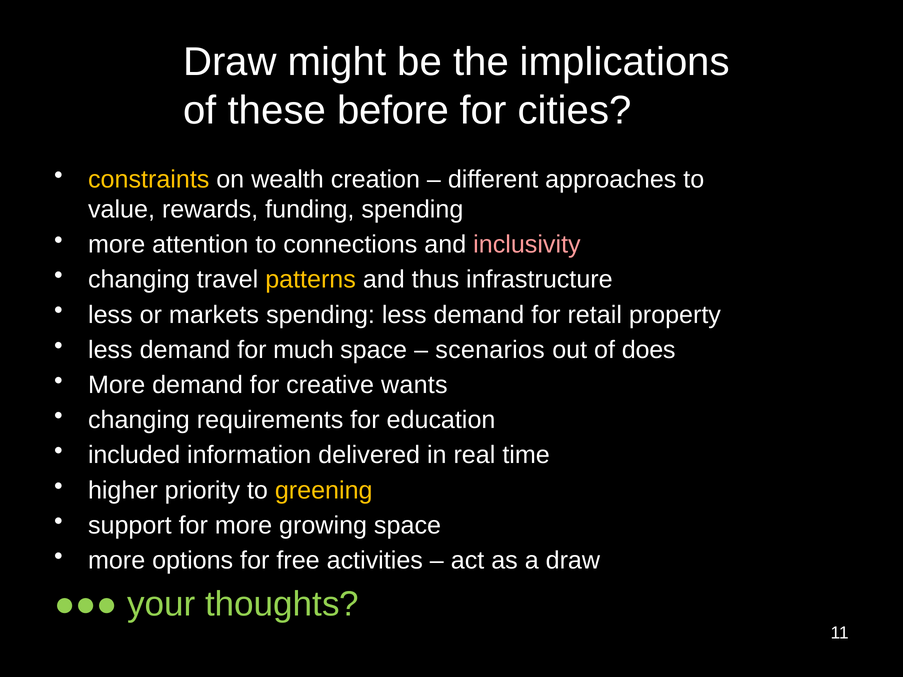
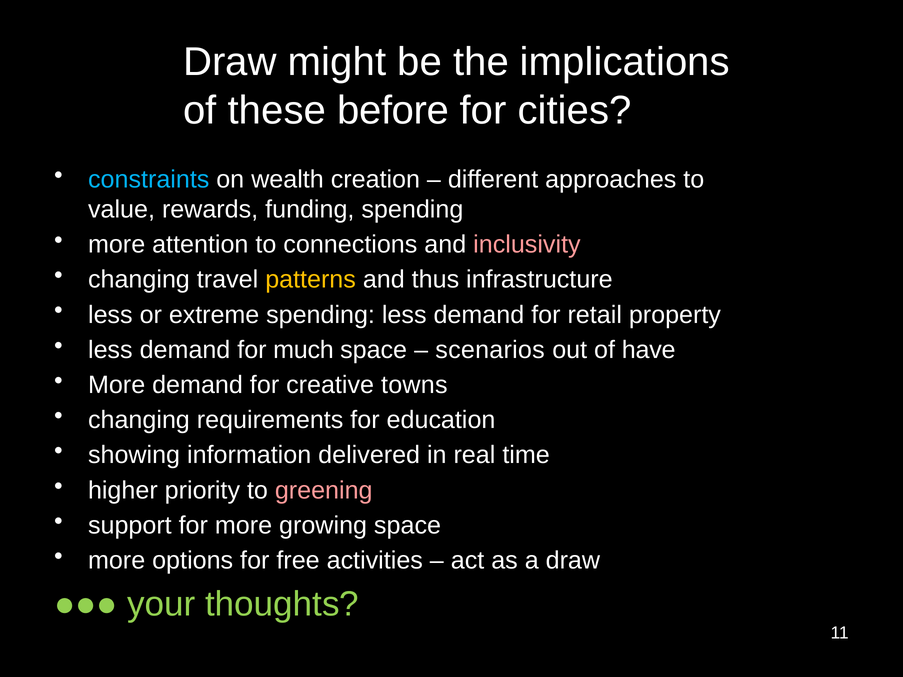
constraints colour: yellow -> light blue
markets: markets -> extreme
does: does -> have
wants: wants -> towns
included: included -> showing
greening colour: yellow -> pink
